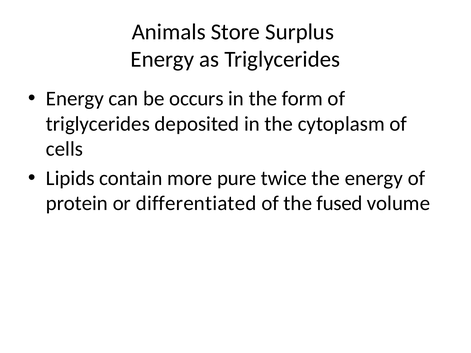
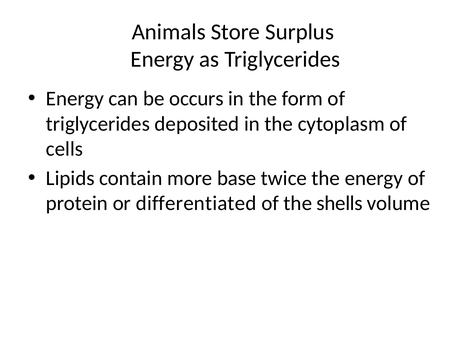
pure: pure -> base
fused: fused -> shells
